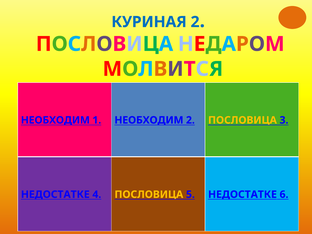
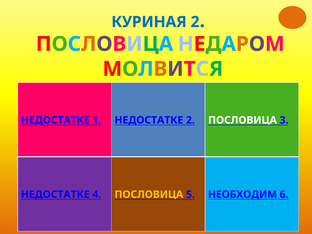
НЕОБХОДИМ at (55, 120): НЕОБХОДИМ -> НЕДОСТАТКЕ
1 НЕОБХОДИМ: НЕОБХОДИМ -> НЕДОСТАТКЕ
ПОСЛОВИЦА at (242, 120) colour: yellow -> white
5 НЕДОСТАТКЕ: НЕДОСТАТКЕ -> НЕОБХОДИМ
